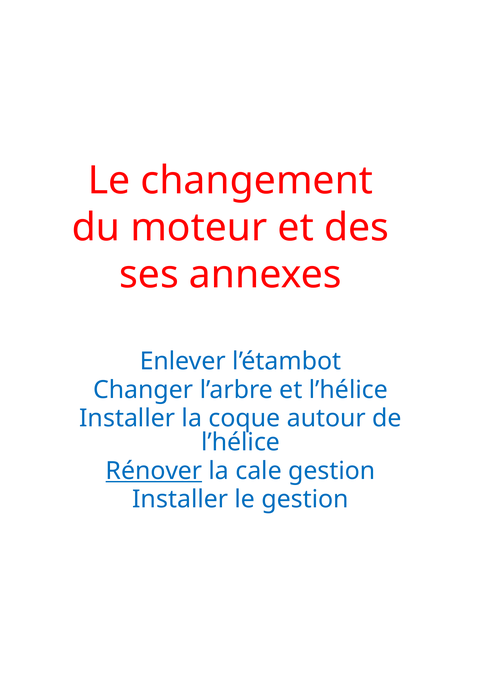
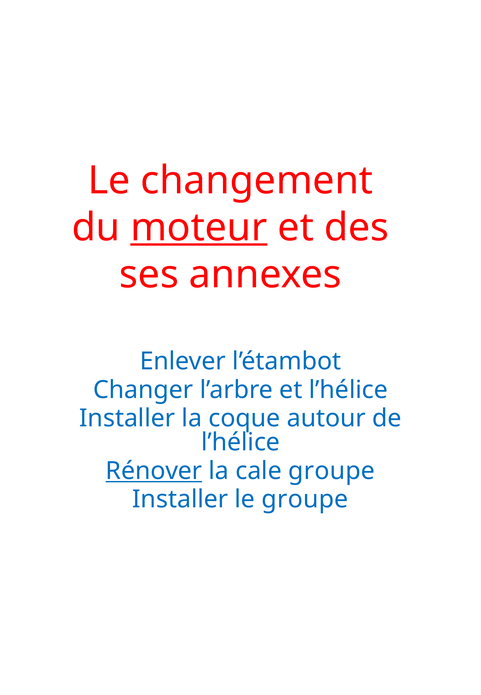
moteur underline: none -> present
cale gestion: gestion -> groupe
le gestion: gestion -> groupe
